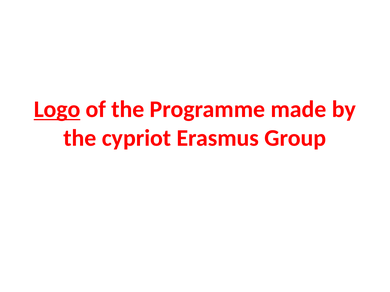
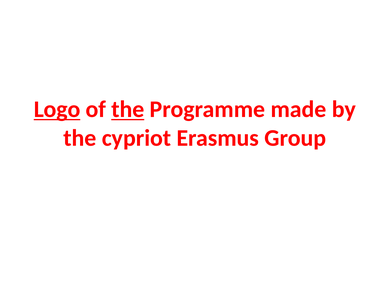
the at (128, 110) underline: none -> present
